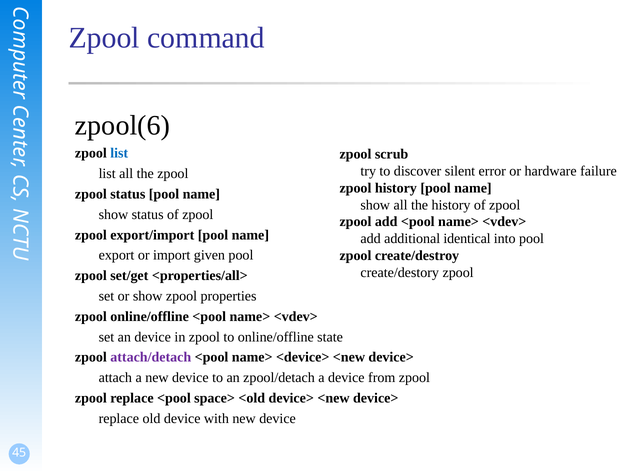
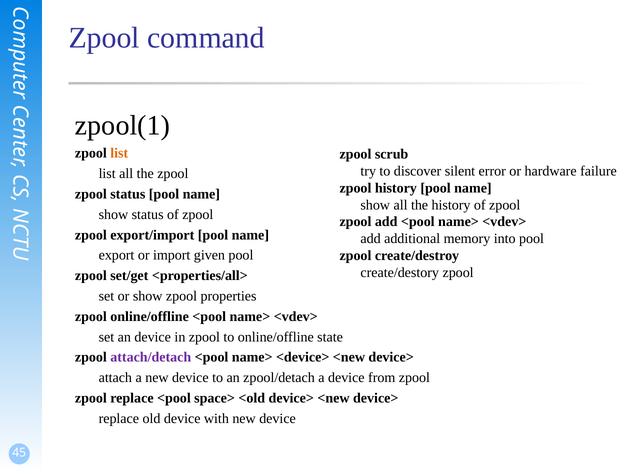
zpool(6: zpool(6 -> zpool(1
list at (119, 153) colour: blue -> orange
identical: identical -> memory
